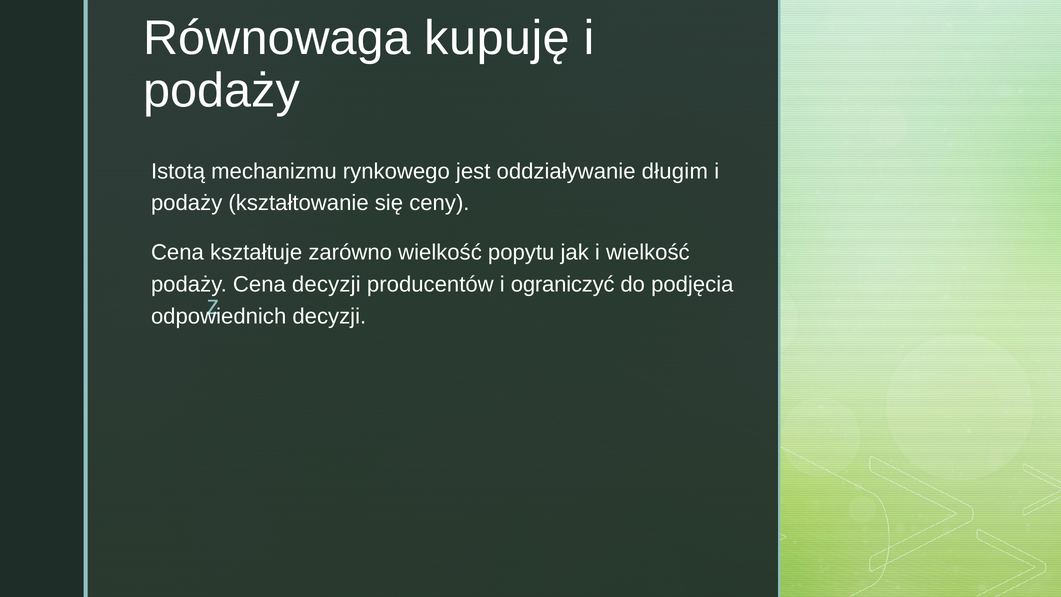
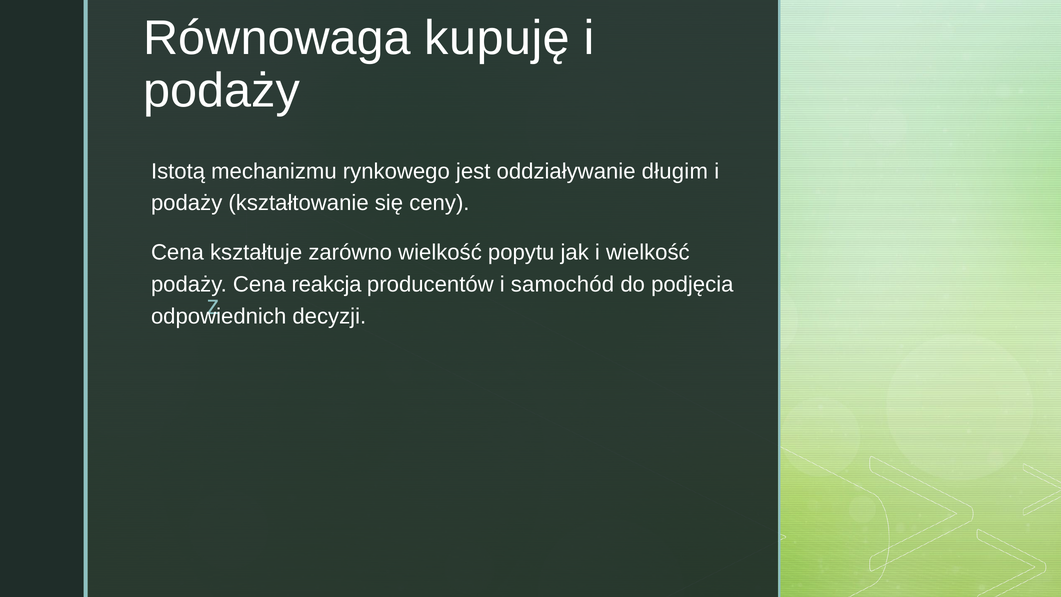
Cena decyzji: decyzji -> reakcja
ograniczyć: ograniczyć -> samochód
